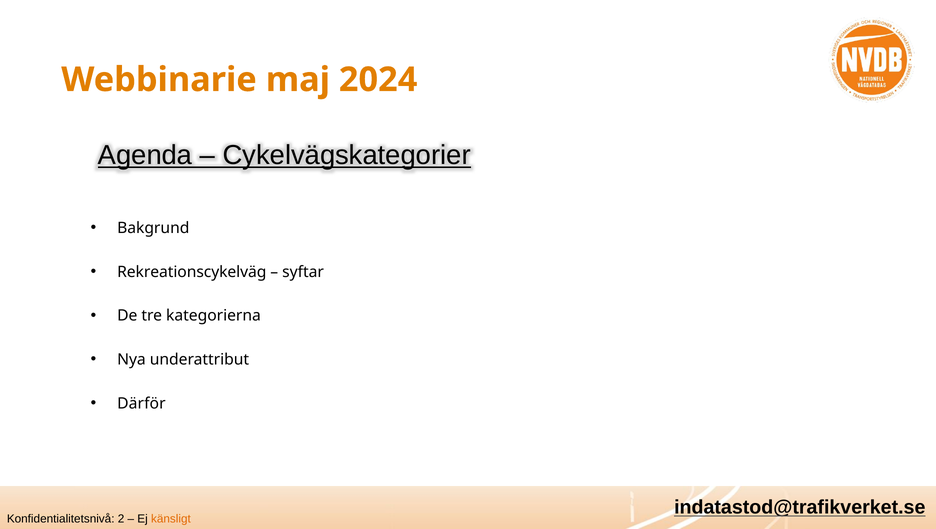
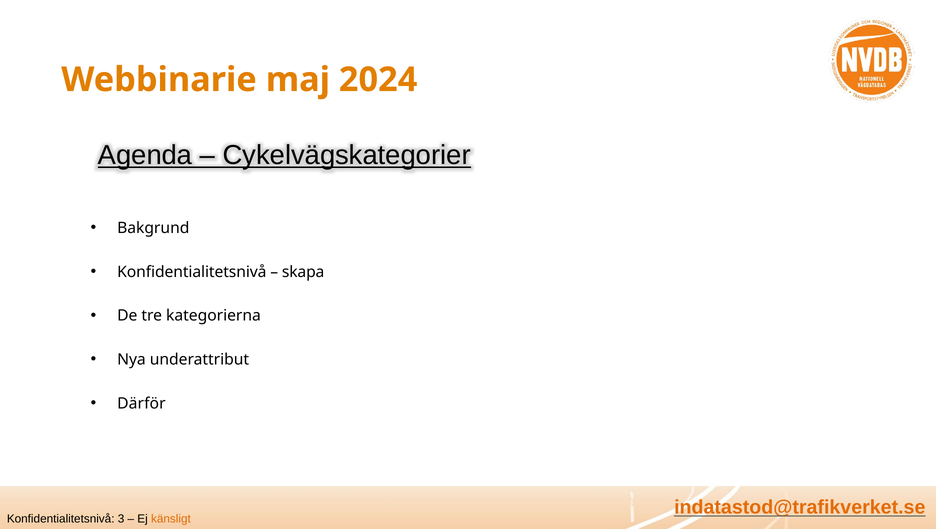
Rekreationscykelväg at (192, 272): Rekreationscykelväg -> Konfidentialitetsnivå
syftar: syftar -> skapa
indatastod@trafikverket.se colour: black -> orange
2: 2 -> 3
